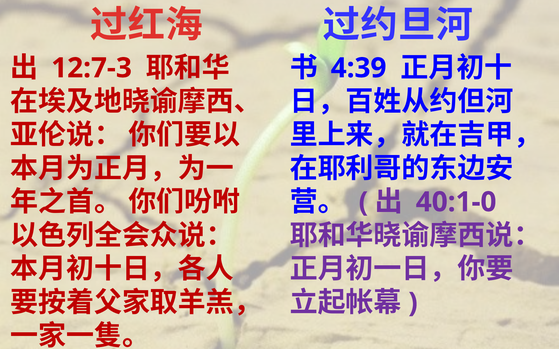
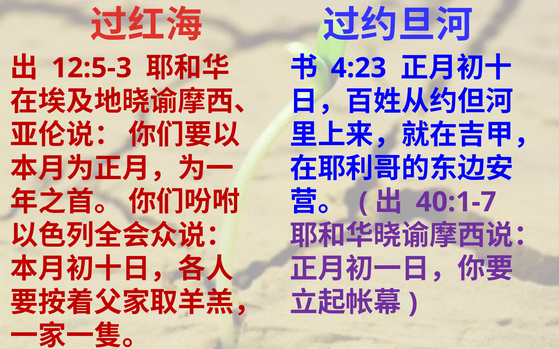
12:7-3: 12:7-3 -> 12:5-3
4:39: 4:39 -> 4:23
40:1-0: 40:1-0 -> 40:1-7
